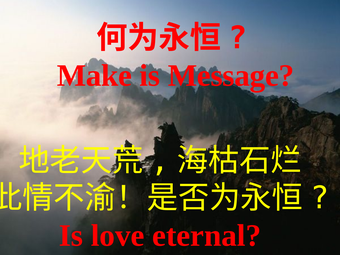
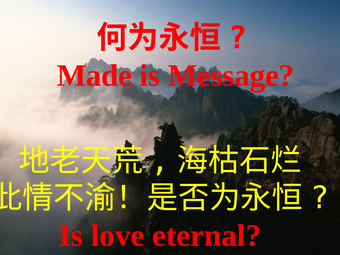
Make: Make -> Made
